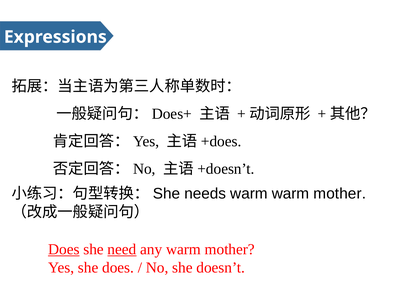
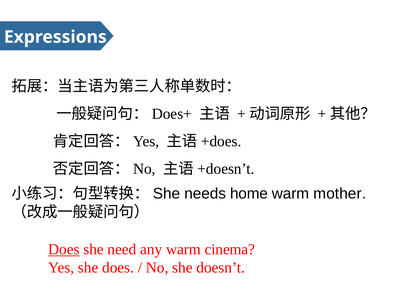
needs warm: warm -> home
need underline: present -> none
any warm mother: mother -> cinema
